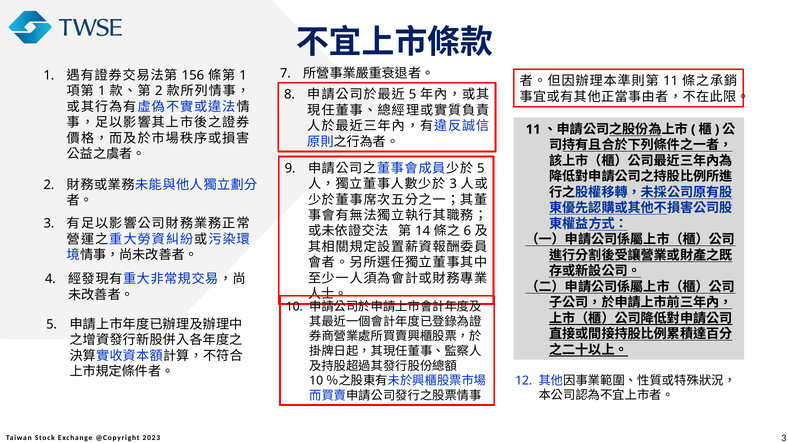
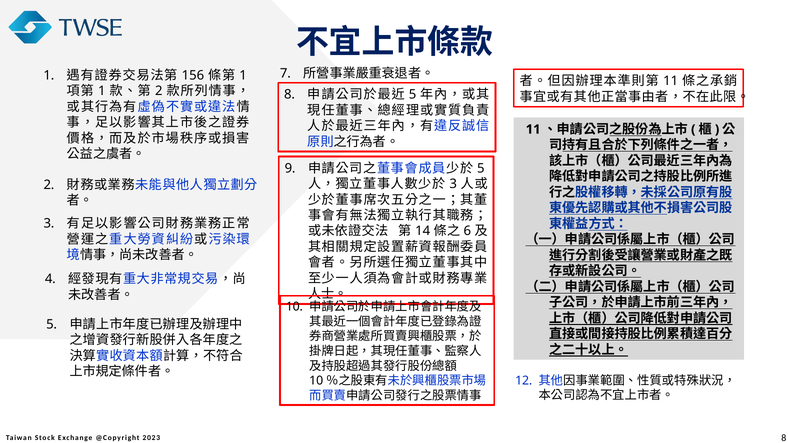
3 at (784, 438): 3 -> 8
